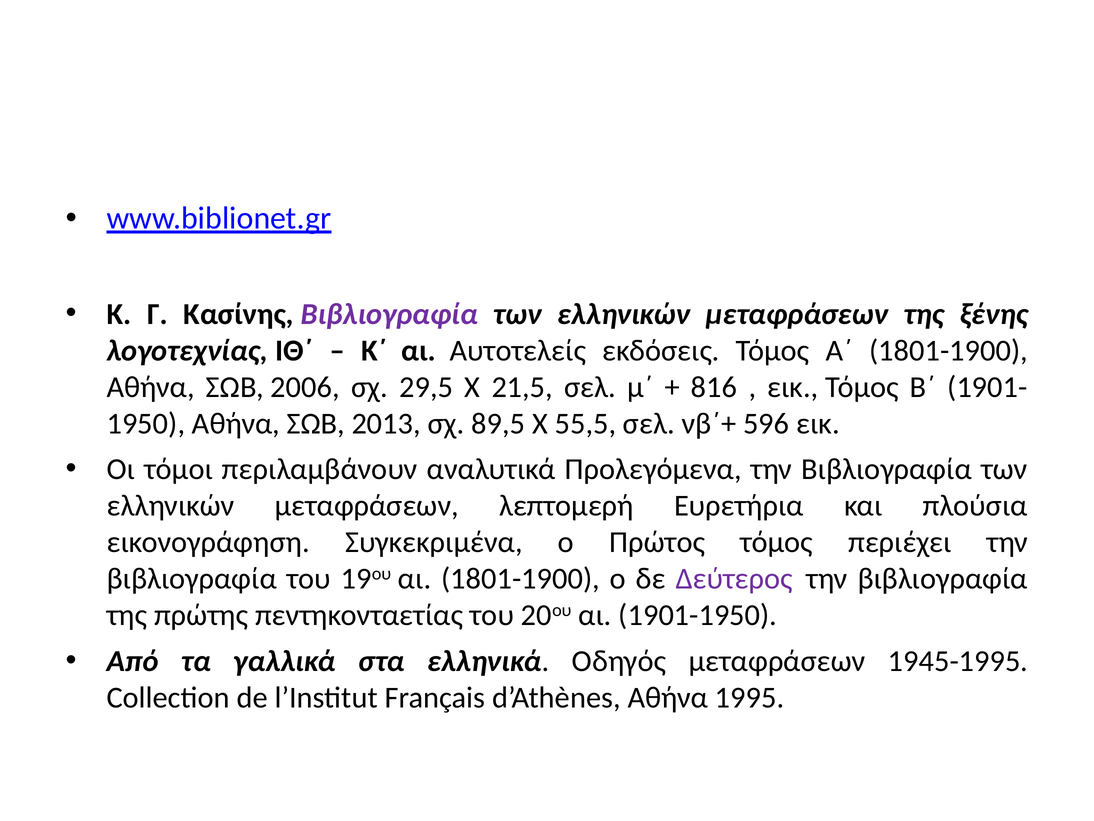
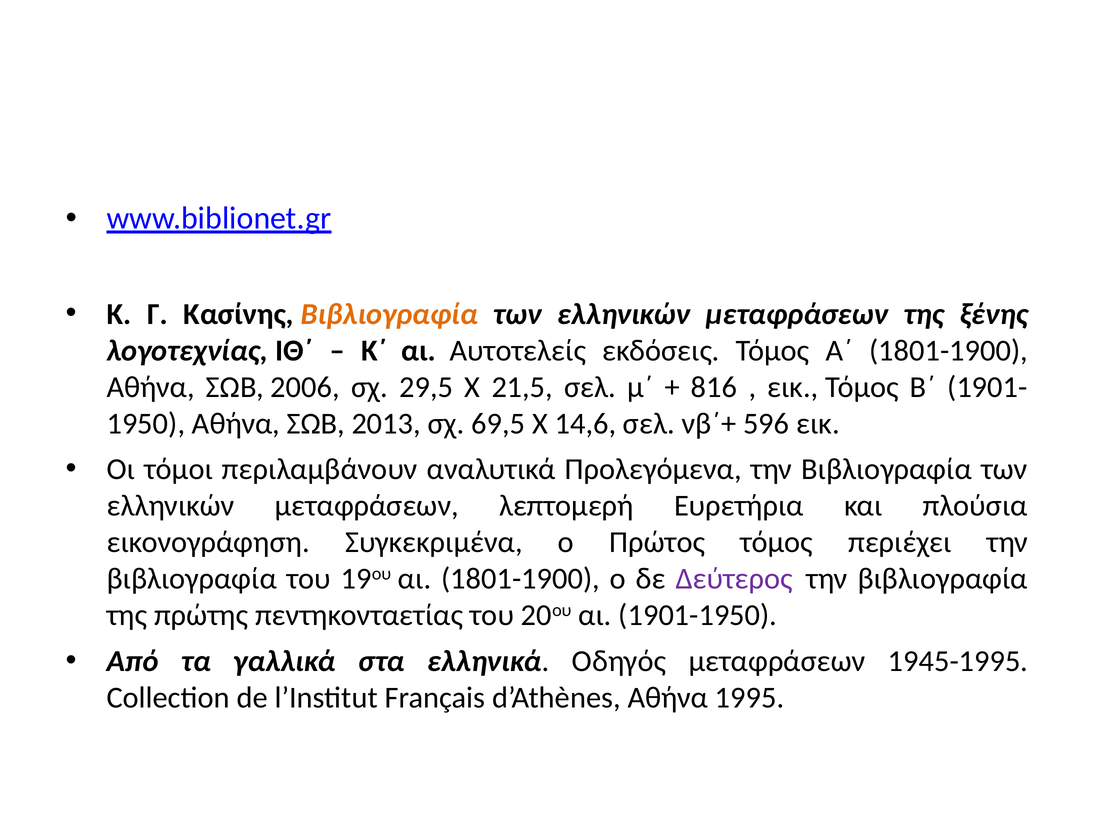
Βιβλιογραφία at (389, 314) colour: purple -> orange
89,5: 89,5 -> 69,5
55,5: 55,5 -> 14,6
